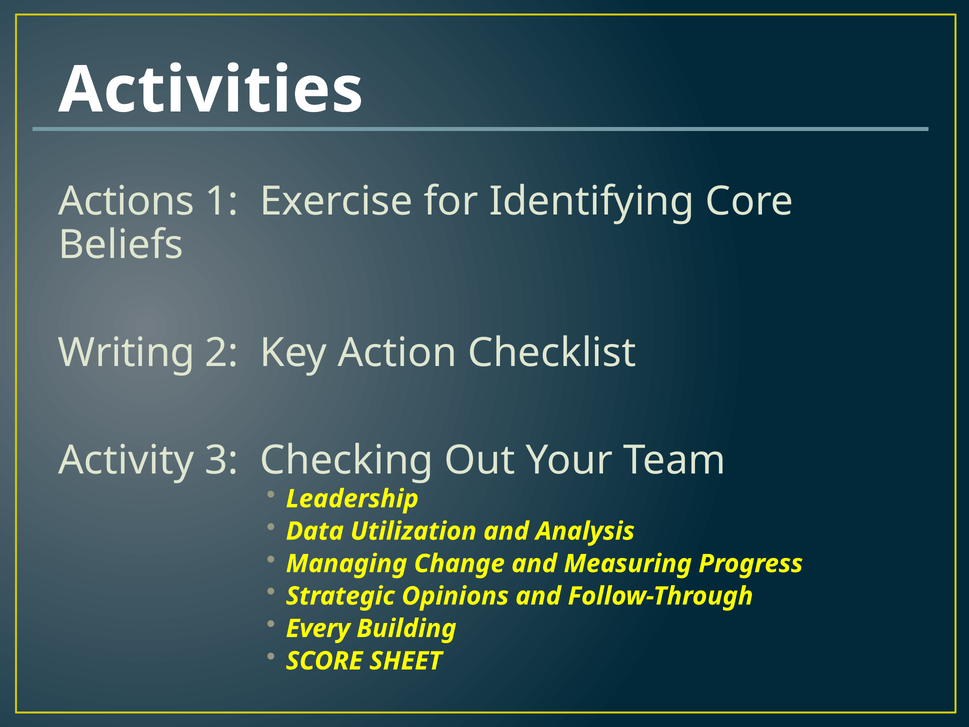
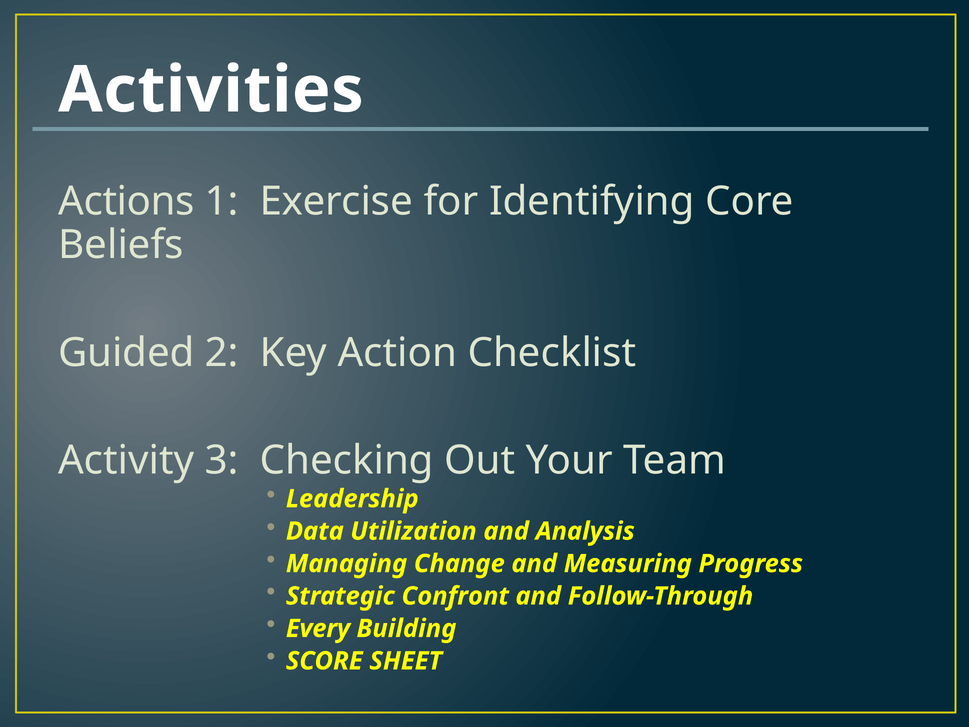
Writing: Writing -> Guided
Opinions: Opinions -> Confront
